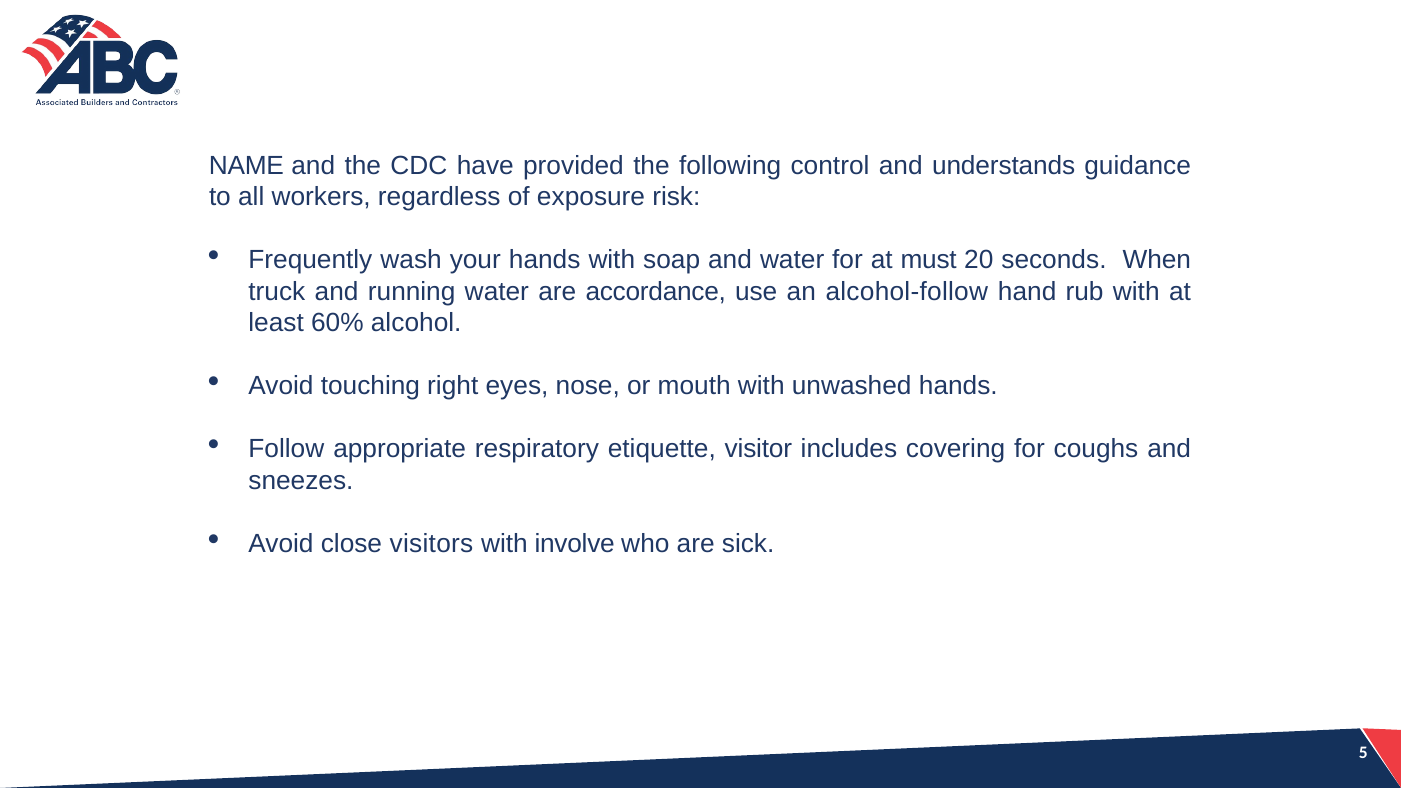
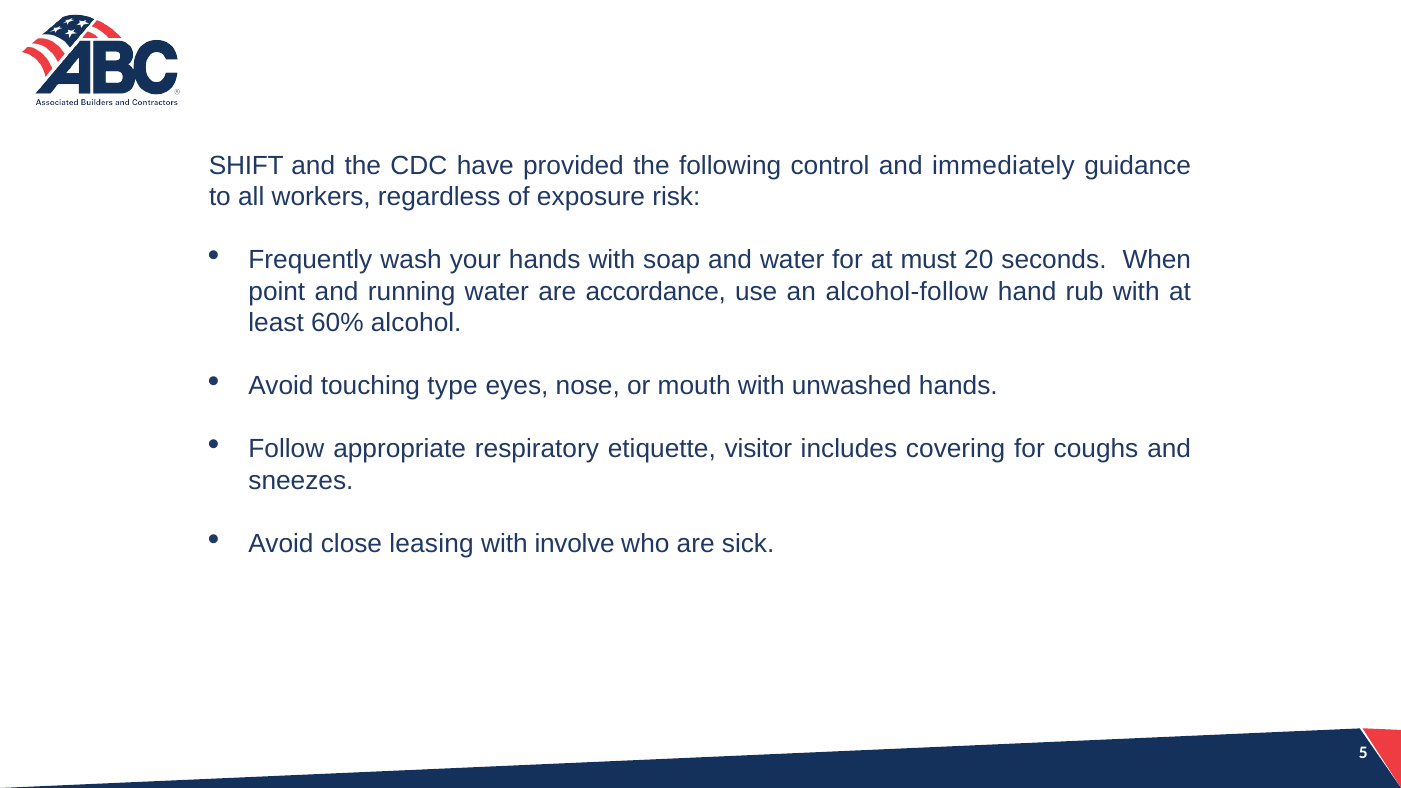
NAME: NAME -> SHIFT
understands: understands -> immediately
truck: truck -> point
right: right -> type
visitors: visitors -> leasing
